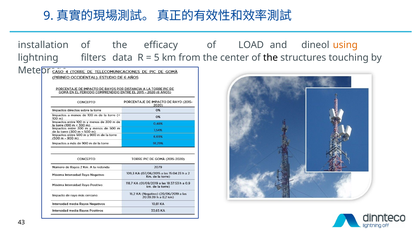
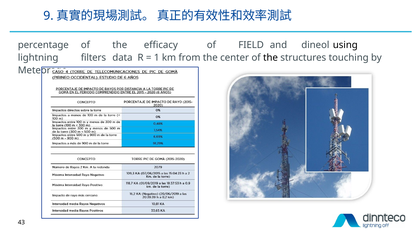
installation: installation -> percentage
LOAD: LOAD -> FIELD
using colour: orange -> black
5: 5 -> 1
